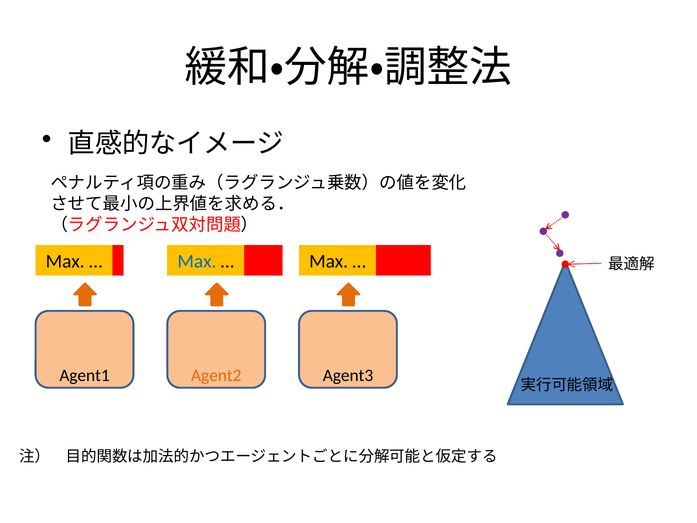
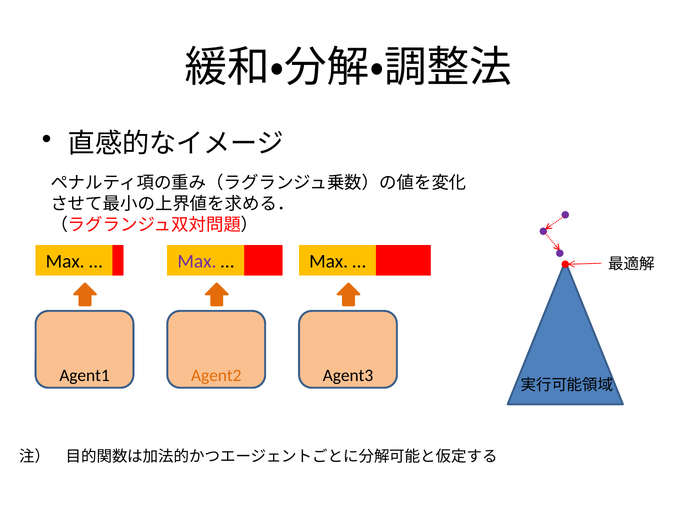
Max at (197, 261) colour: blue -> purple
